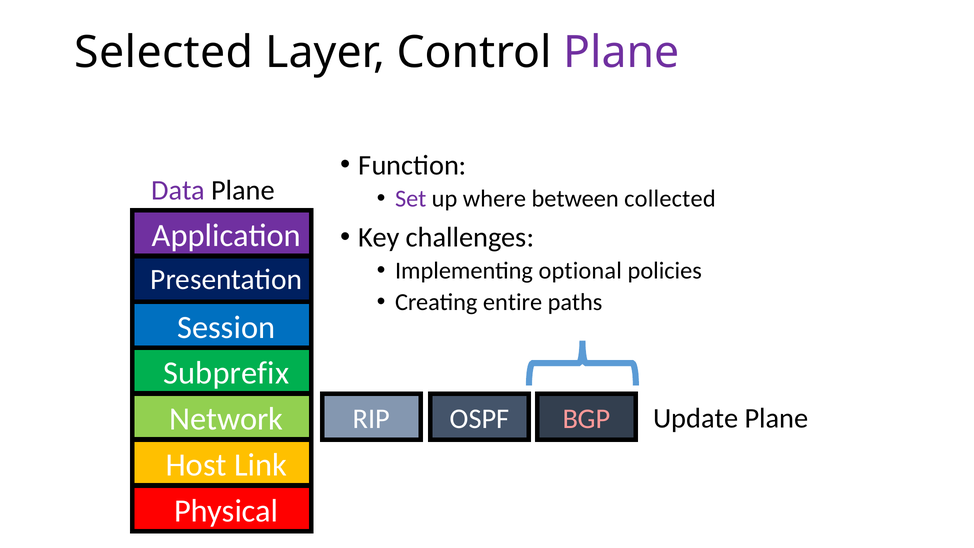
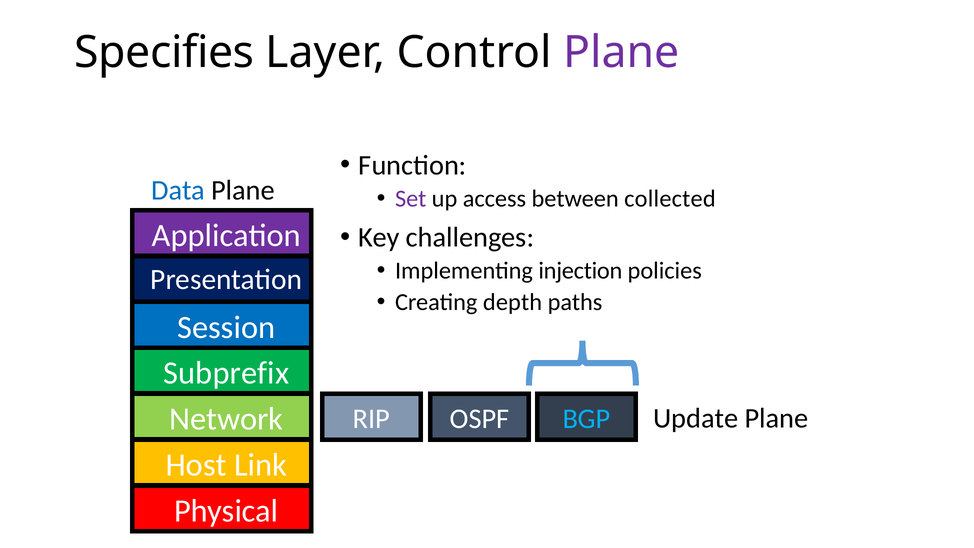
Selected: Selected -> Specifies
Data colour: purple -> blue
where: where -> access
optional: optional -> injection
entire: entire -> depth
BGP colour: pink -> light blue
